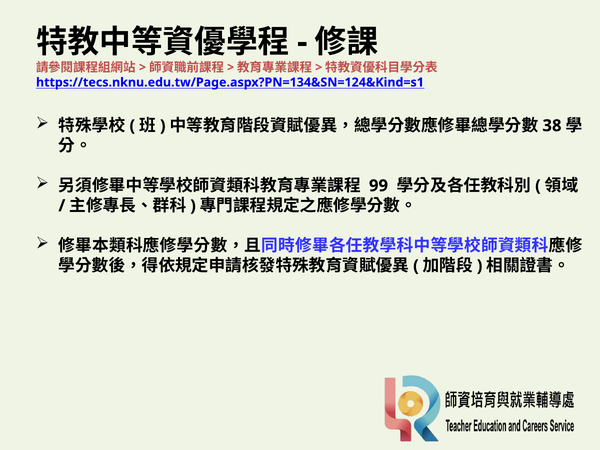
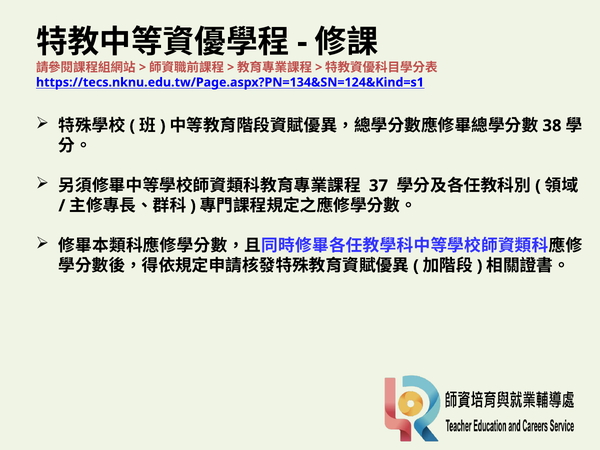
99: 99 -> 37
